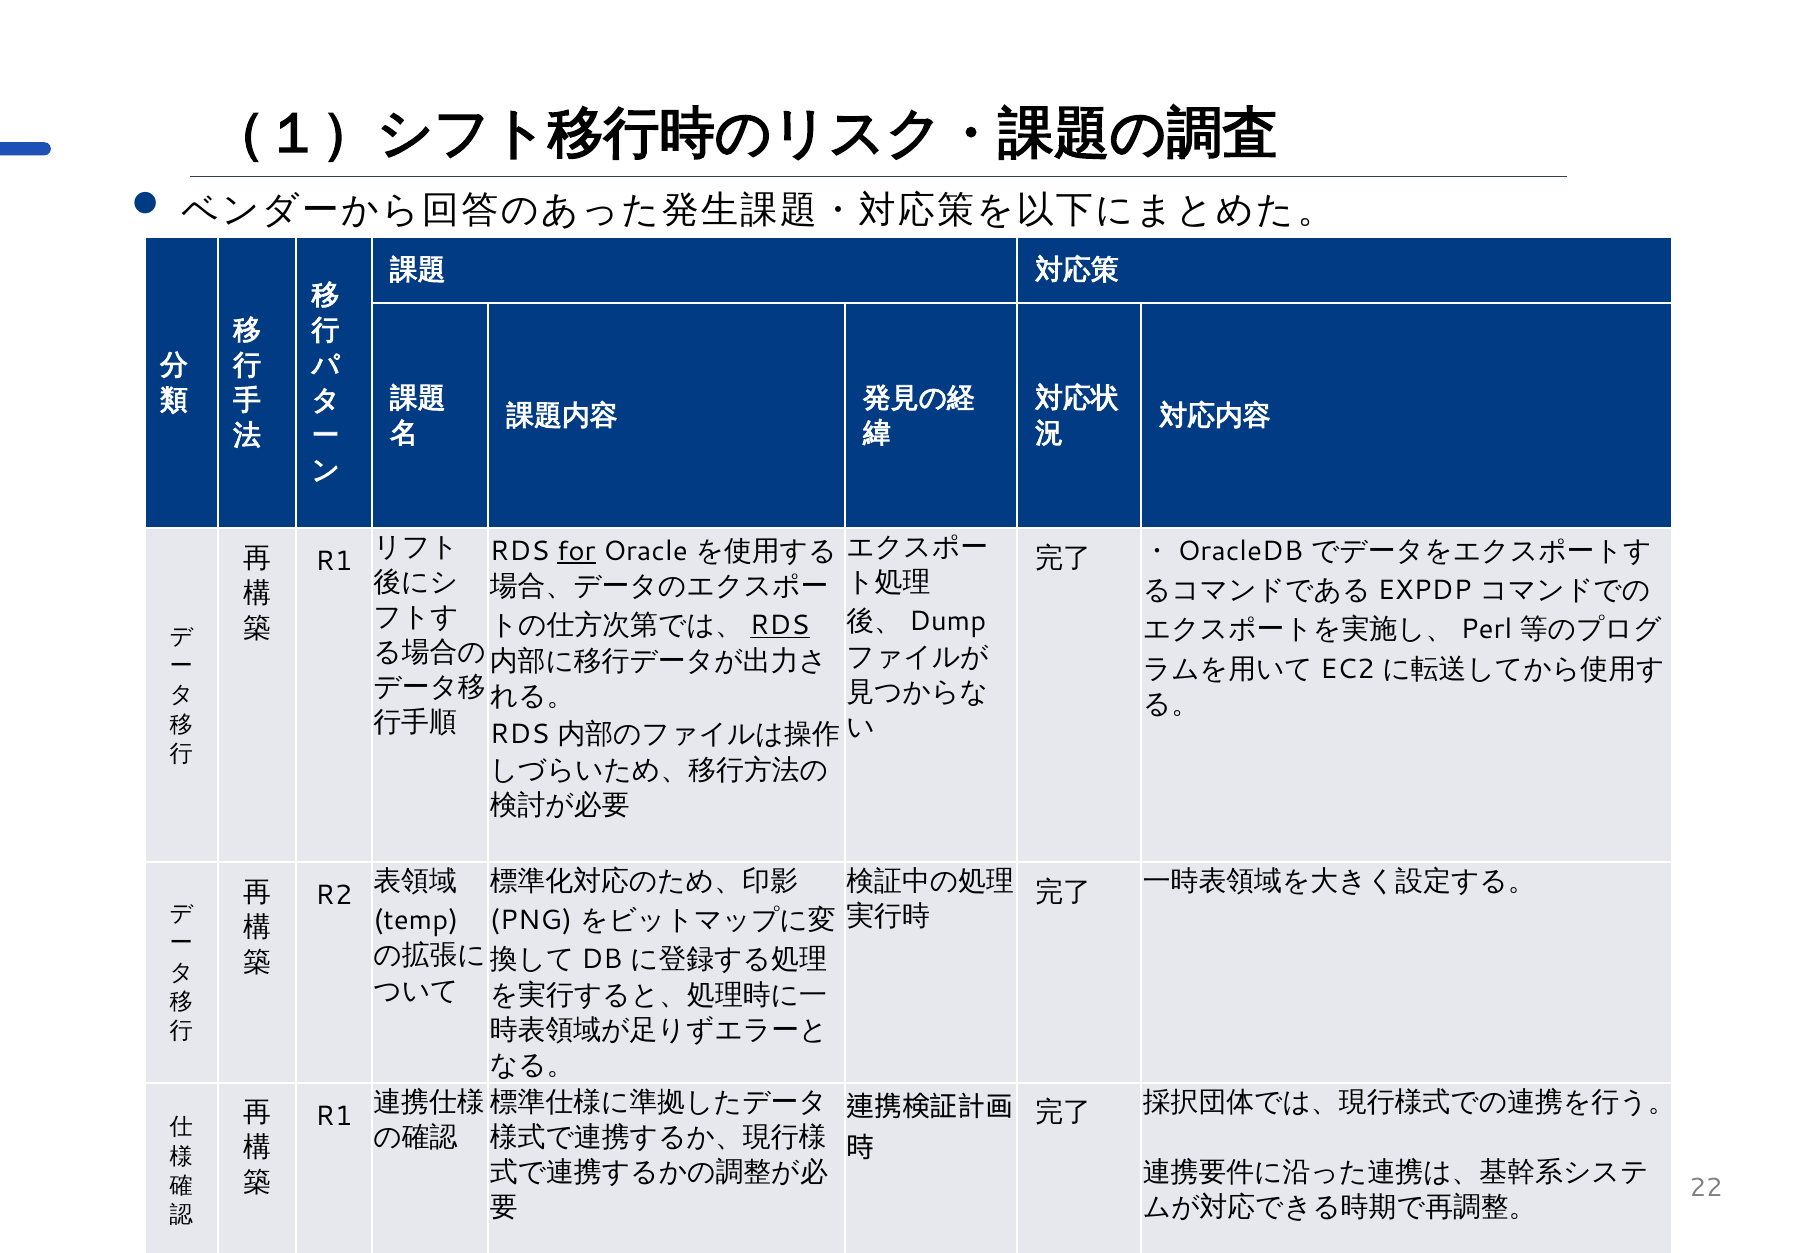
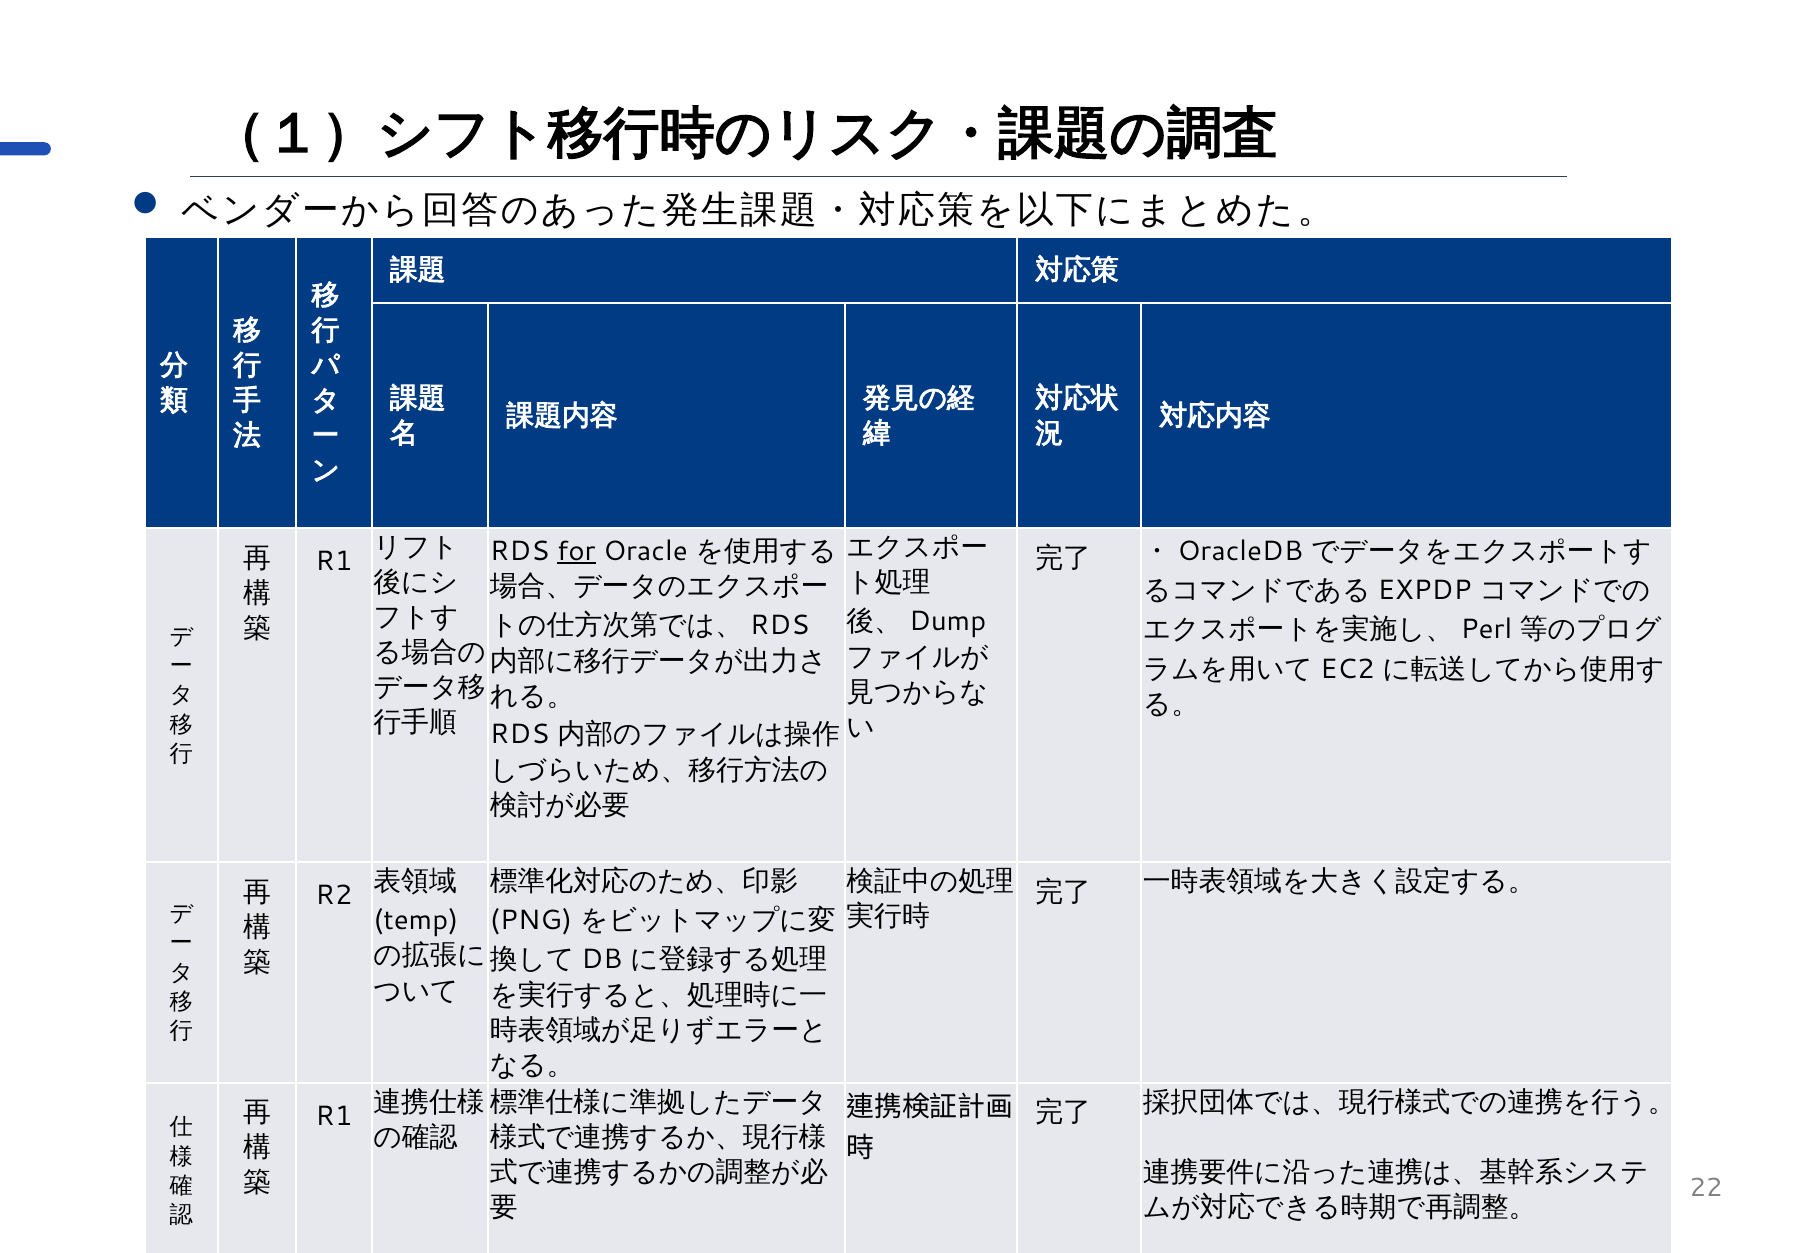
RDS at (780, 625) underline: present -> none
